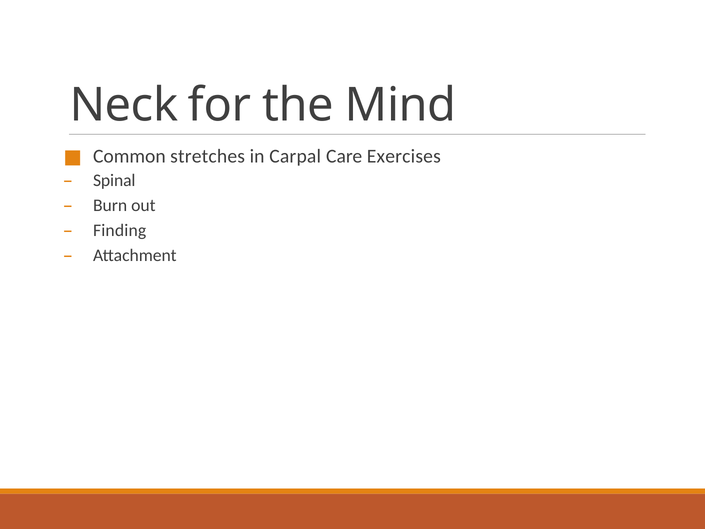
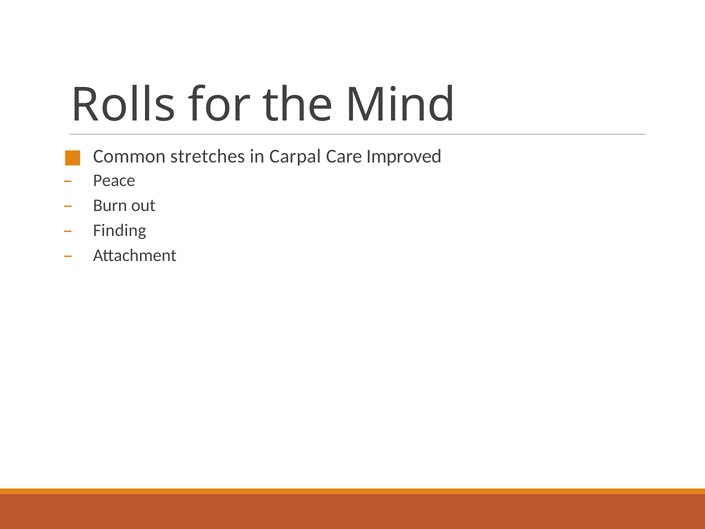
Neck: Neck -> Rolls
Exercises: Exercises -> Improved
Spinal: Spinal -> Peace
